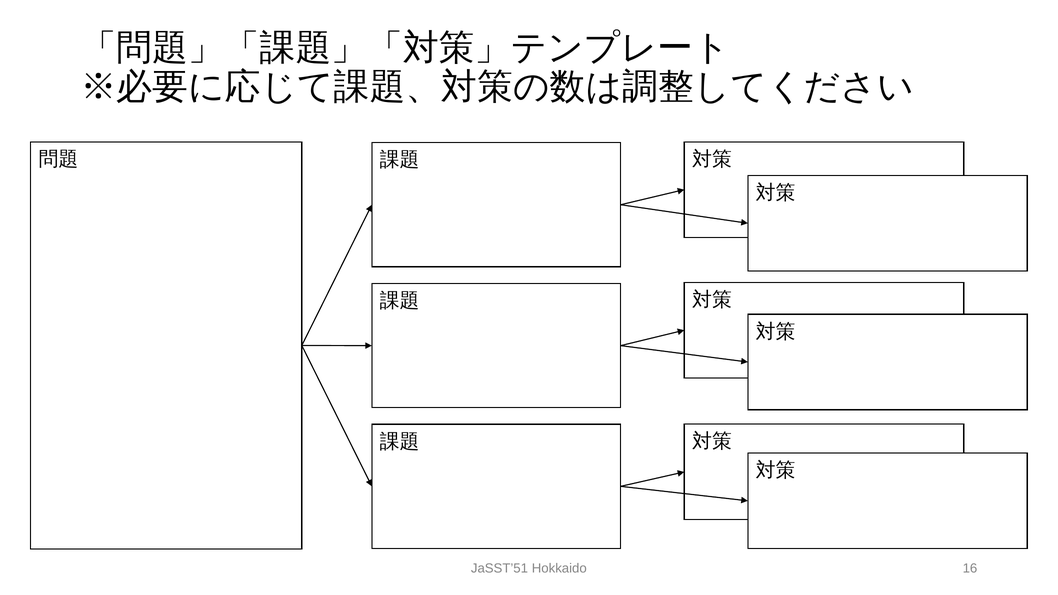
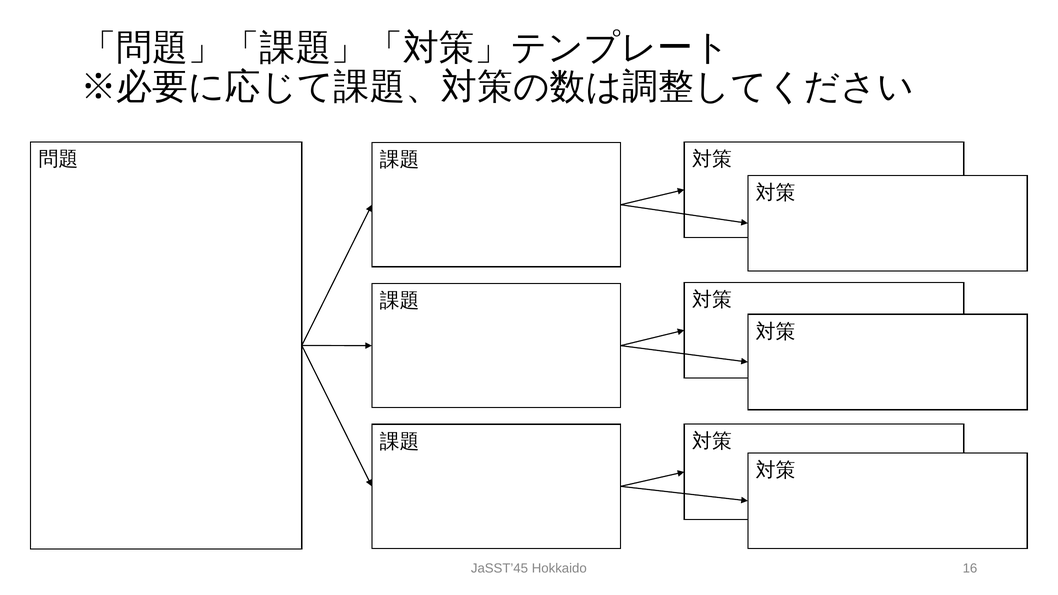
JaSST’51: JaSST’51 -> JaSST’45
